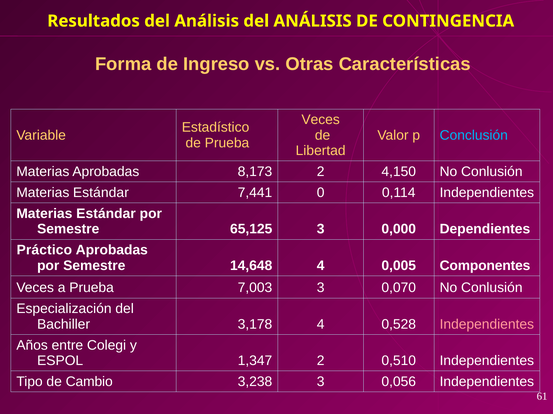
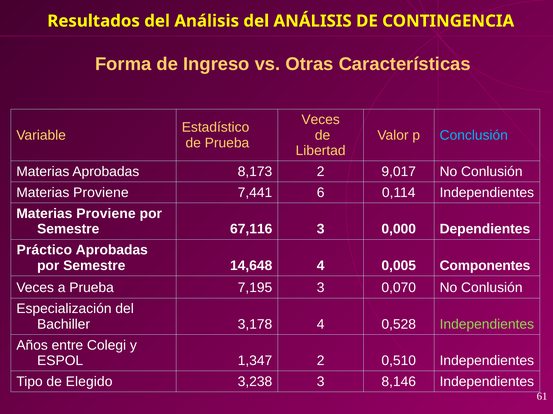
4,150: 4,150 -> 9,017
Estándar at (101, 193): Estándar -> Proviene
0: 0 -> 6
Estándar at (106, 214): Estándar -> Proviene
65,125: 65,125 -> 67,116
7,003: 7,003 -> 7,195
Independientes at (487, 325) colour: pink -> light green
Cambio: Cambio -> Elegido
0,056: 0,056 -> 8,146
